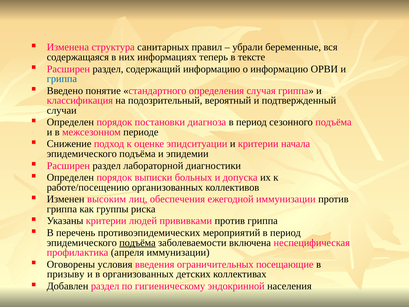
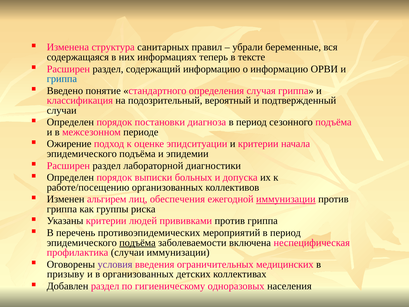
Снижение: Снижение -> Ожирение
высоким: высоким -> альгирем
иммунизации at (286, 199) underline: none -> present
профилактика апреля: апреля -> случаи
условия colour: black -> purple
посещающие: посещающие -> медицинских
эндокринной: эндокринной -> одноразовых
